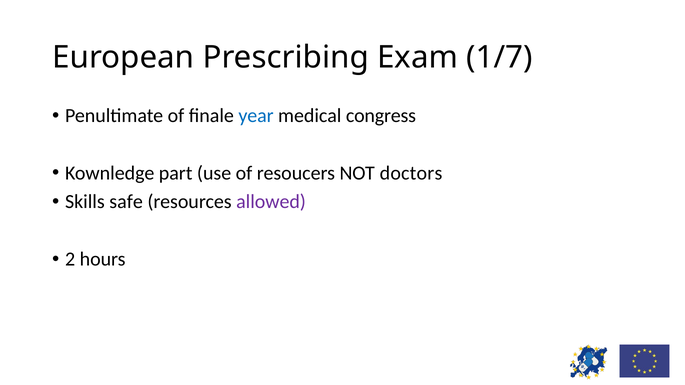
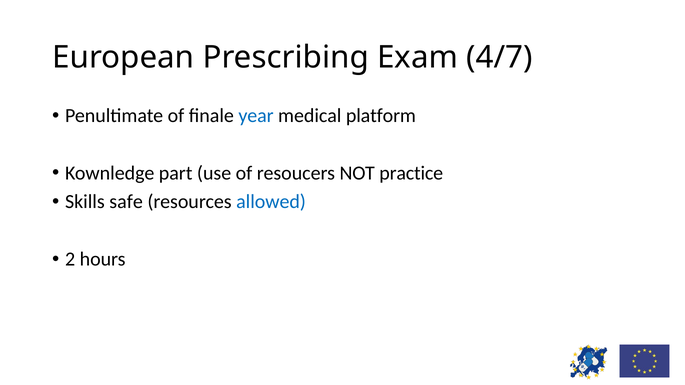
1/7: 1/7 -> 4/7
congress: congress -> platform
doctors: doctors -> practice
allowed colour: purple -> blue
